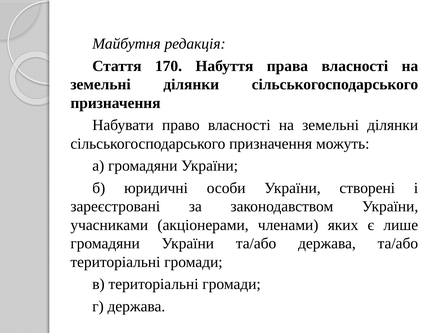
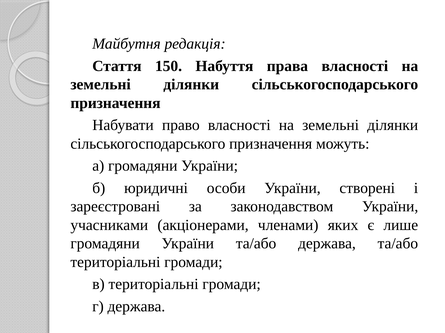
170: 170 -> 150
